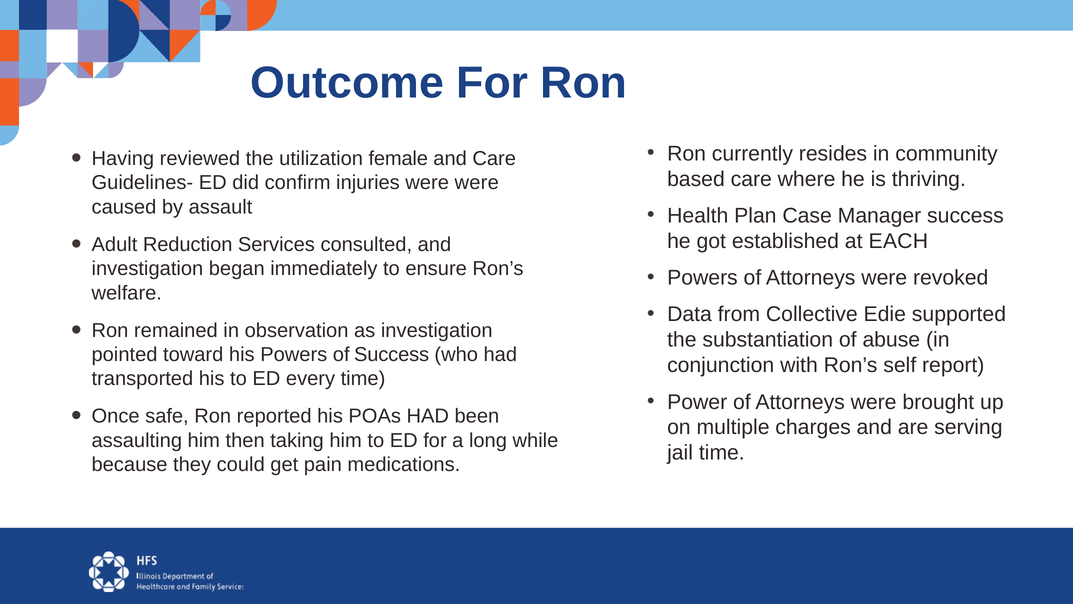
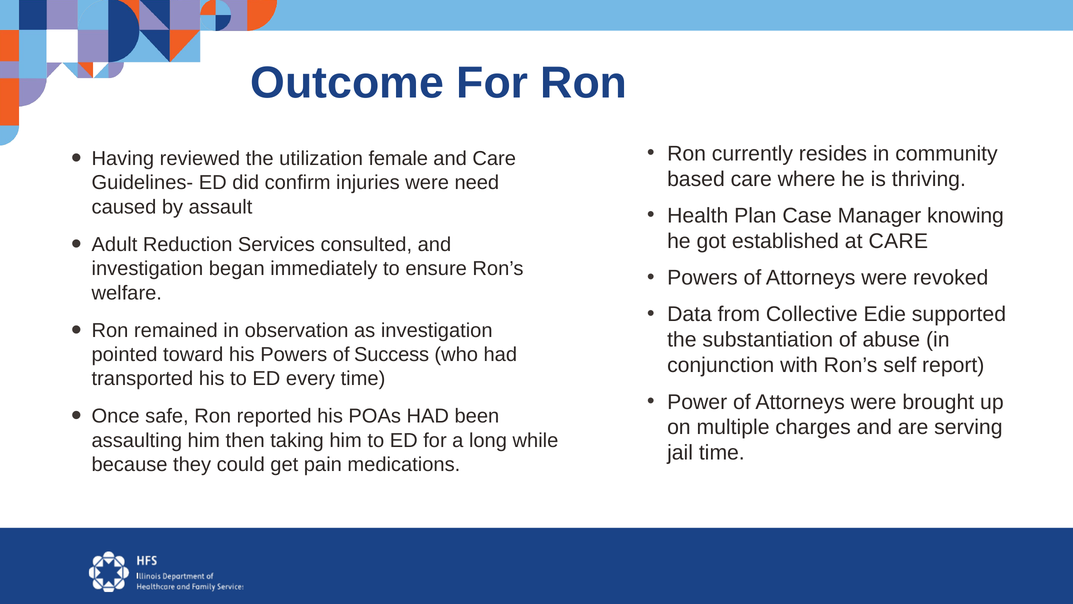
were were: were -> need
Manager success: success -> knowing
at EACH: EACH -> CARE
